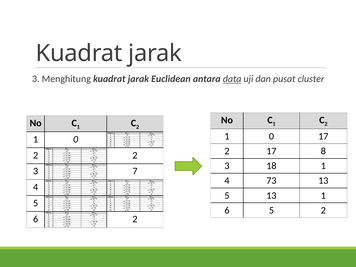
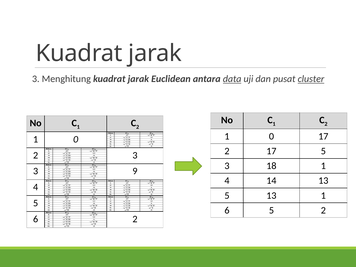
cluster underline: none -> present
17 8: 8 -> 5
2 2: 2 -> 3
7: 7 -> 9
73: 73 -> 14
